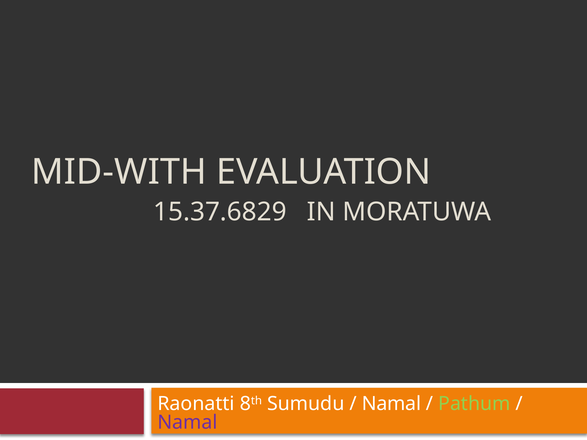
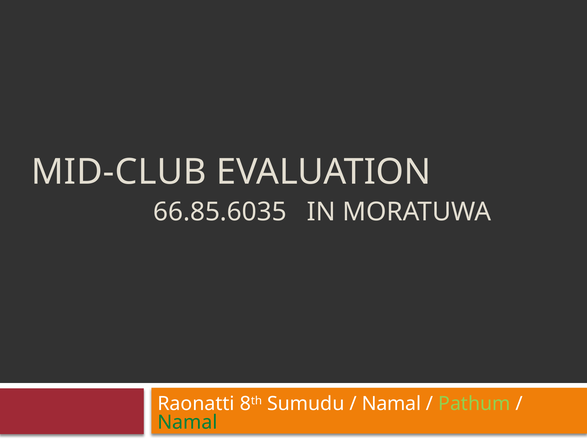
MID-WITH: MID-WITH -> MID-CLUB
15.37.6829: 15.37.6829 -> 66.85.6035
Namal at (187, 423) colour: purple -> green
